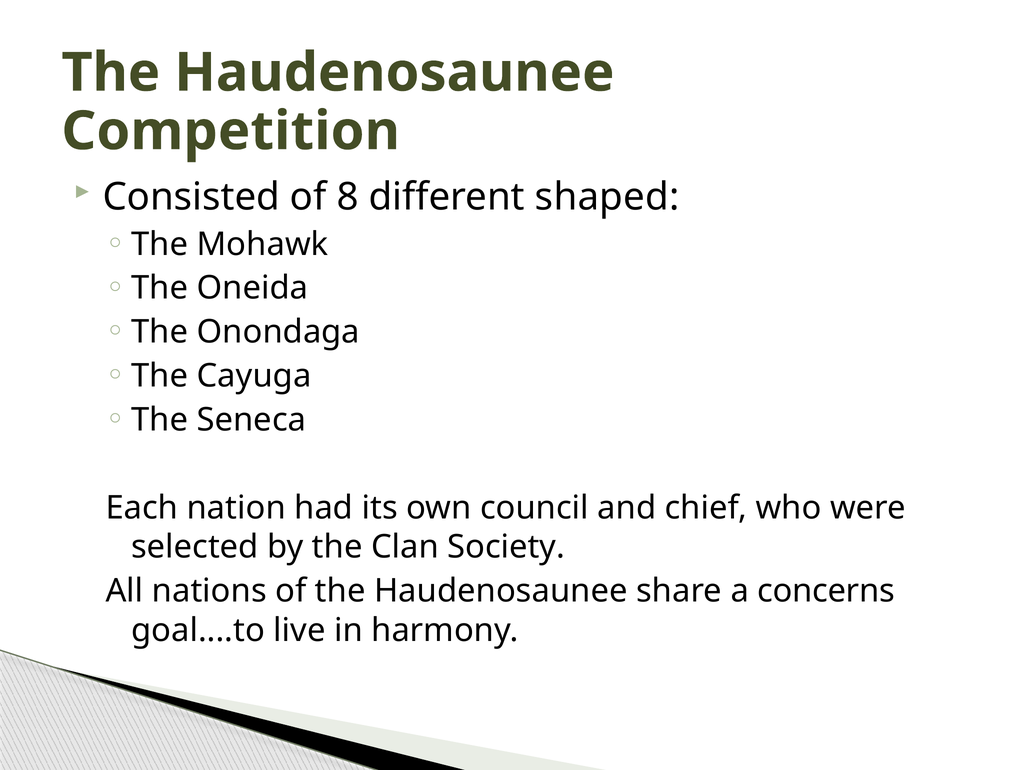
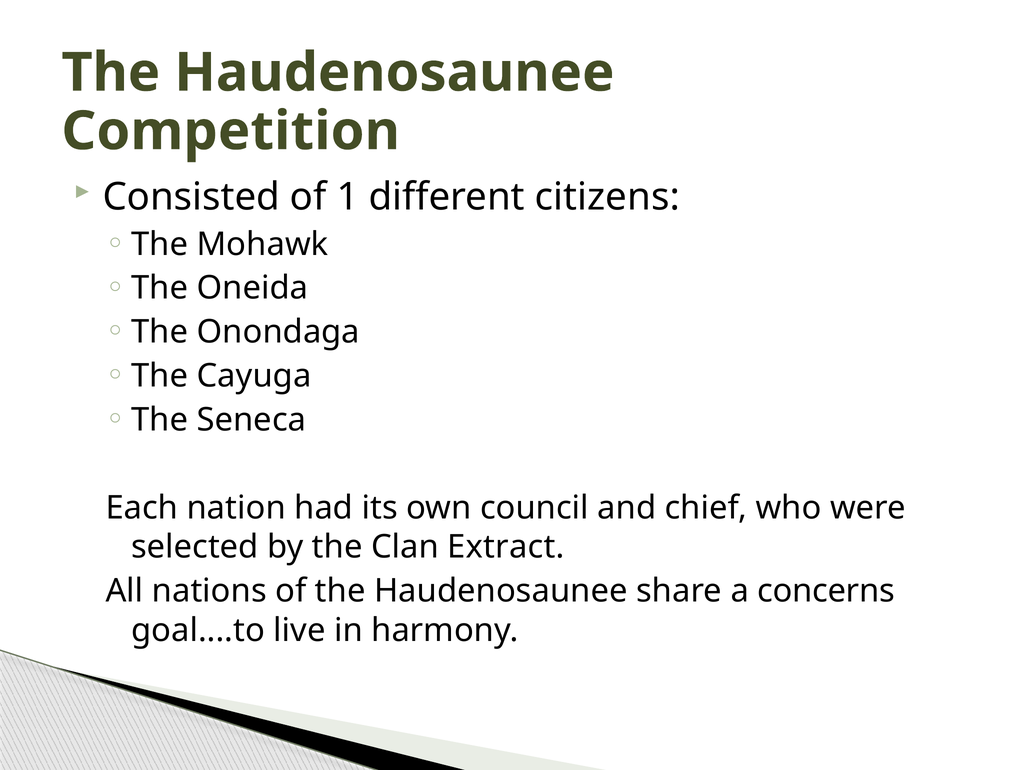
8: 8 -> 1
shaped: shaped -> citizens
Society: Society -> Extract
